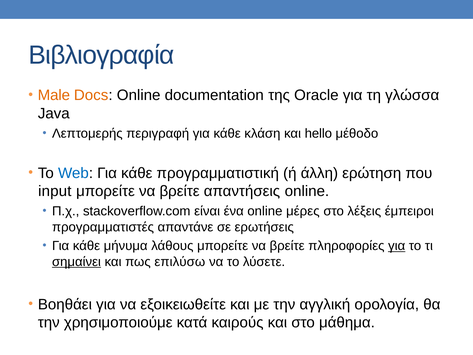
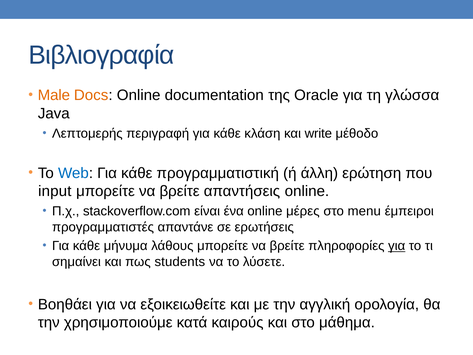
hello: hello -> write
λέξεις: λέξεις -> menu
σημαίνει underline: present -> none
επιλύσω: επιλύσω -> students
